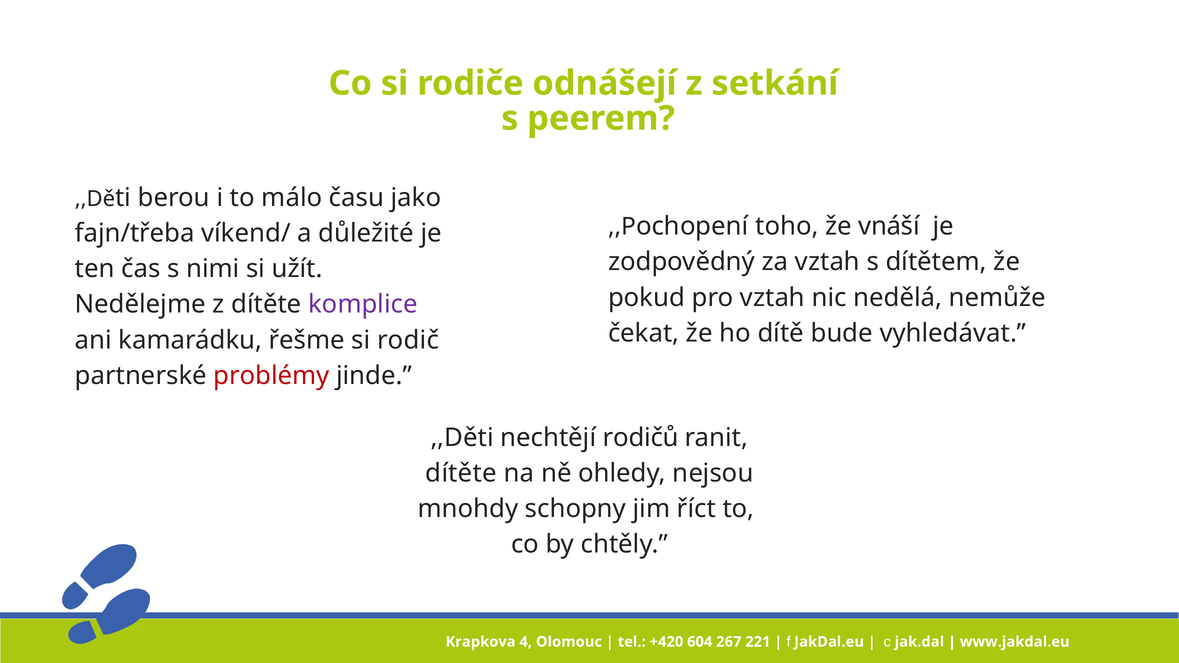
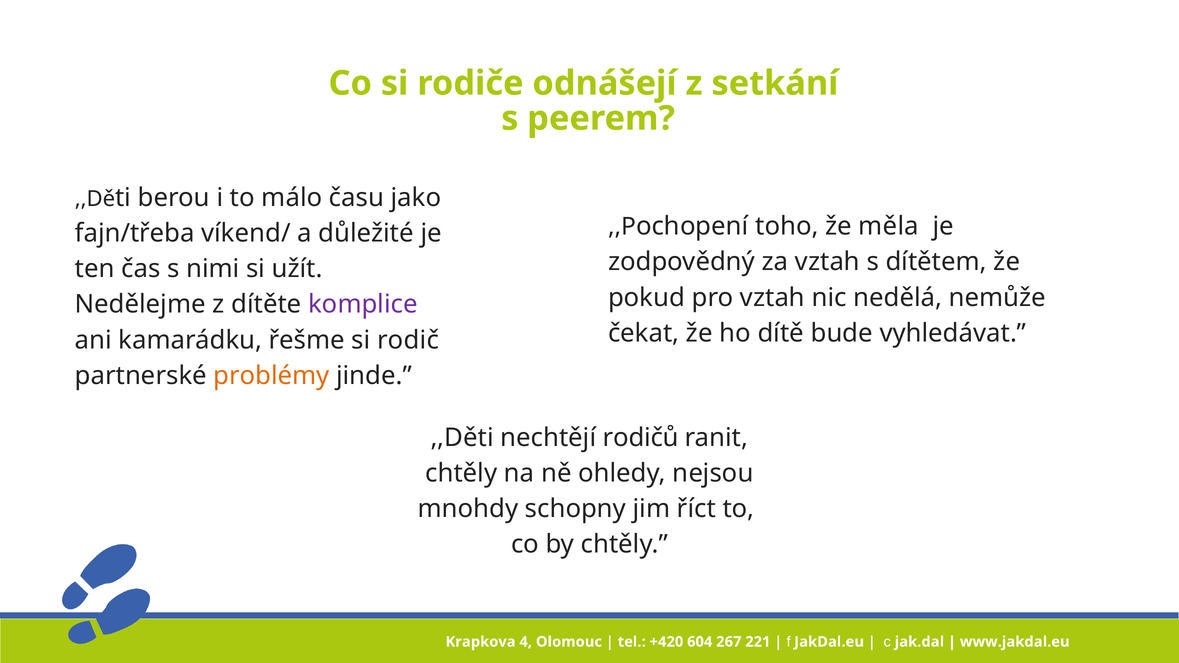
vnáší: vnáší -> měla
problémy colour: red -> orange
dítěte at (461, 473): dítěte -> chtěly
